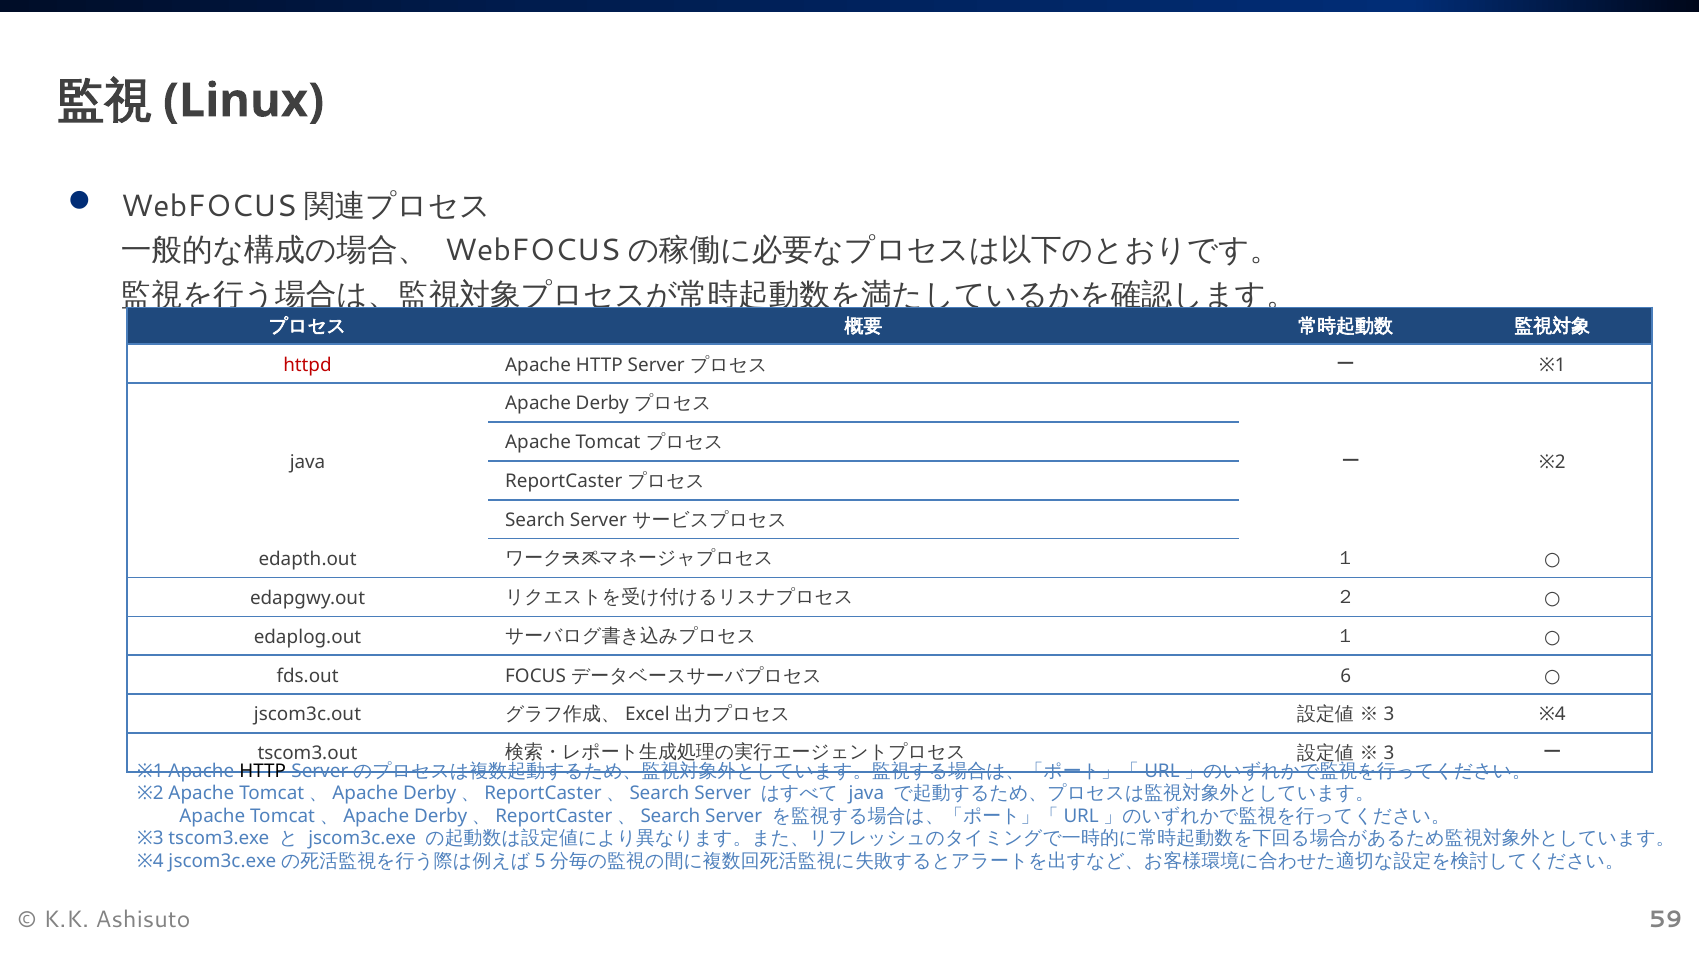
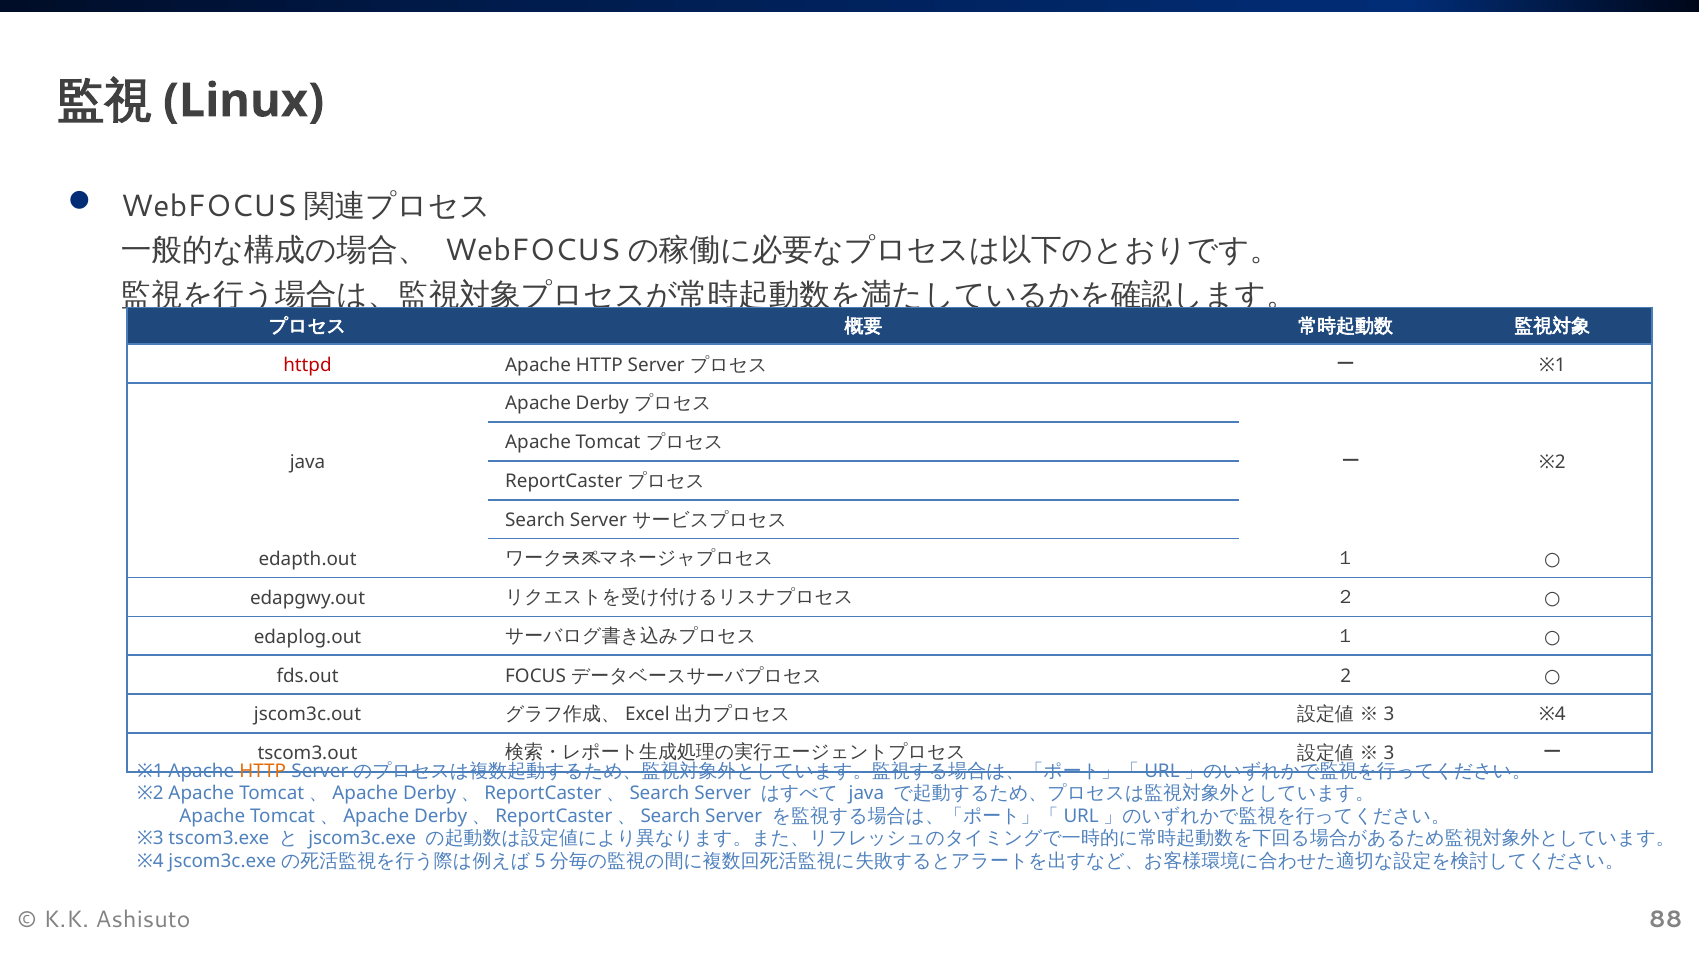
6: 6 -> 2
HTTP at (263, 771) colour: black -> orange
59: 59 -> 88
